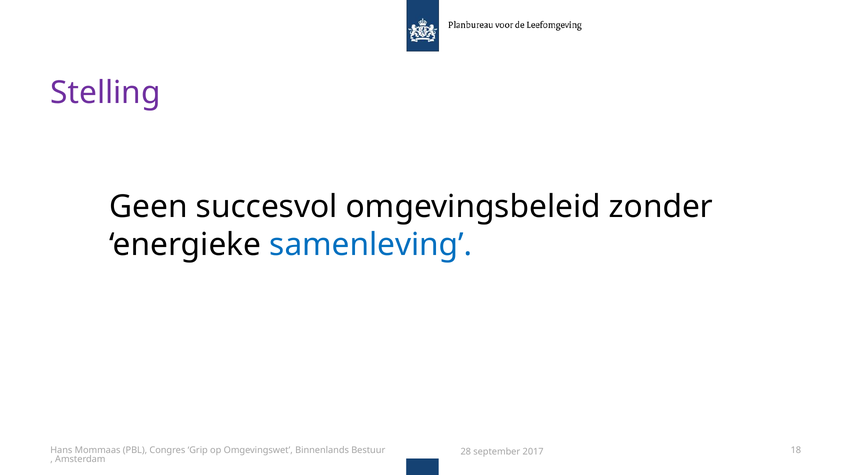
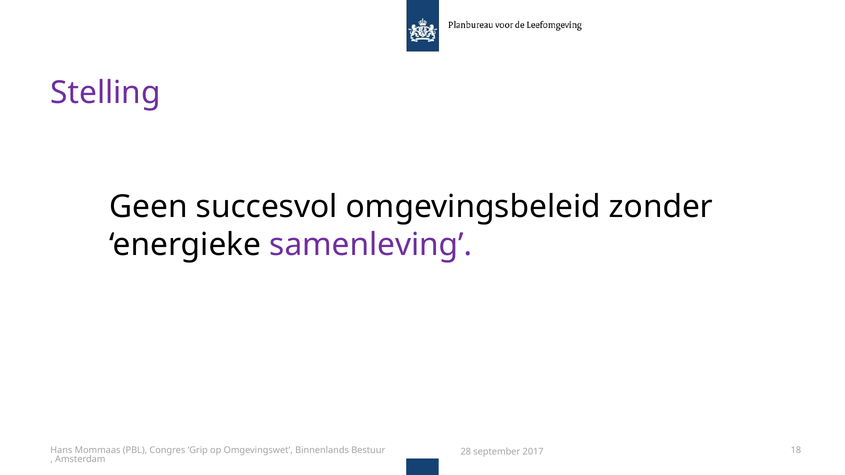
samenleving colour: blue -> purple
